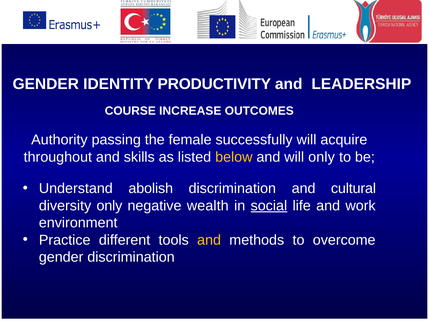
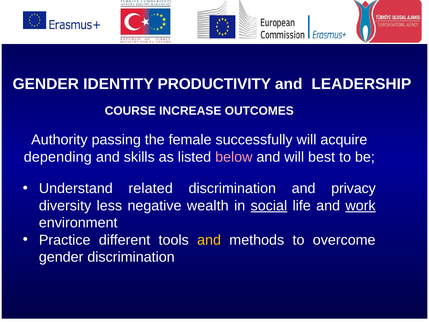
throughout: throughout -> depending
below colour: yellow -> pink
will only: only -> best
abolish: abolish -> related
cultural: cultural -> privacy
diversity only: only -> less
work underline: none -> present
